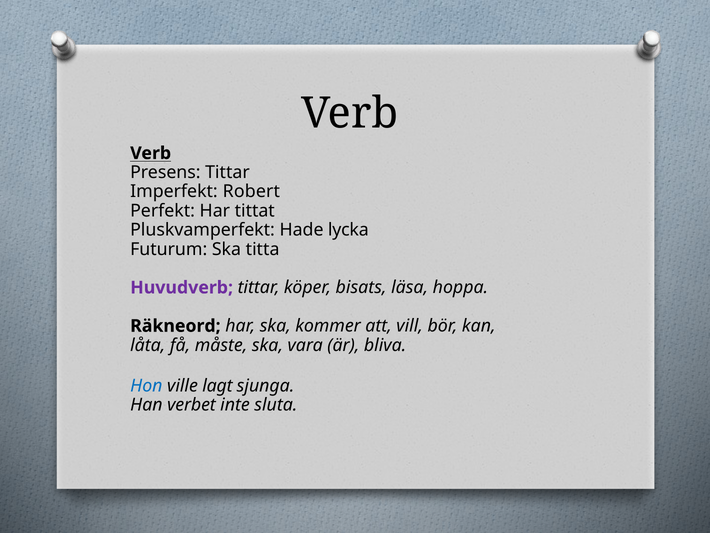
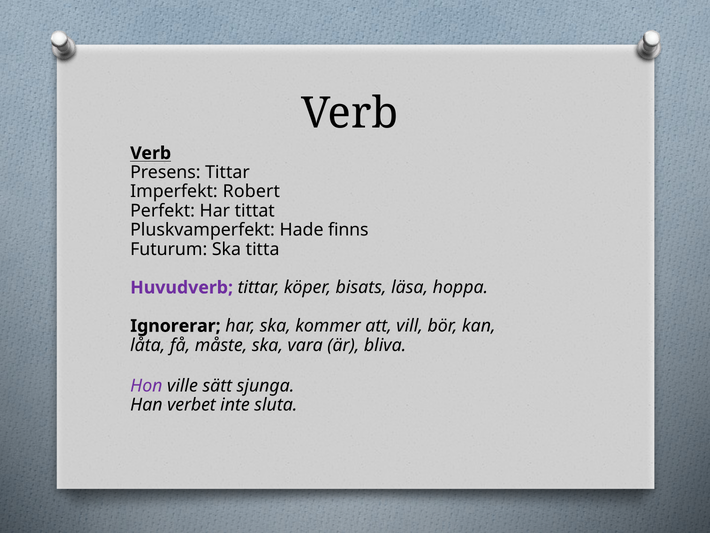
lycka: lycka -> finns
Räkneord: Räkneord -> Ignorerar
Hon colour: blue -> purple
lagt: lagt -> sätt
